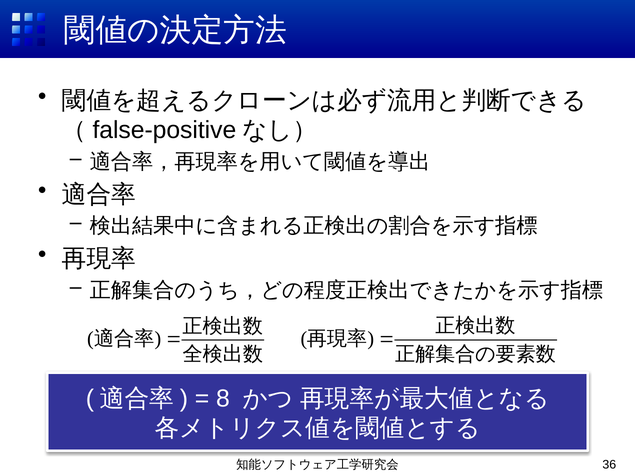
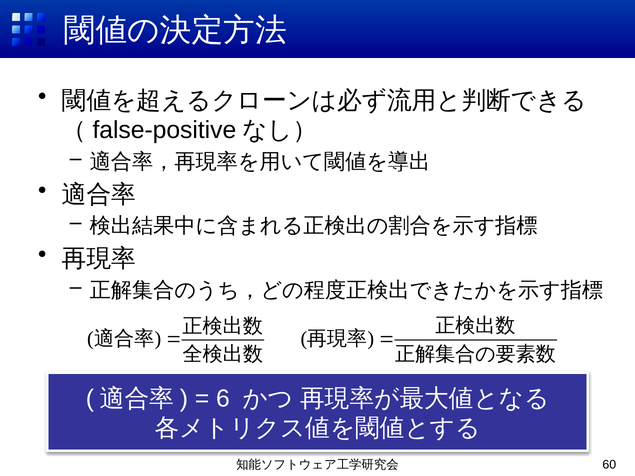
8: 8 -> 6
36: 36 -> 60
